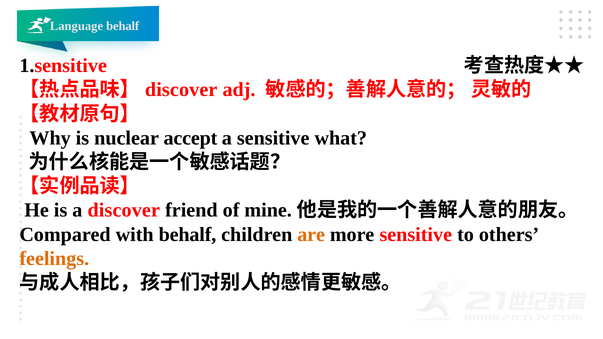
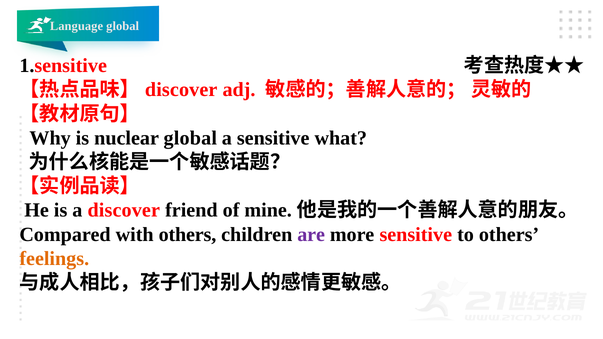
Language behalf: behalf -> global
nuclear accept: accept -> global
with behalf: behalf -> others
are colour: orange -> purple
